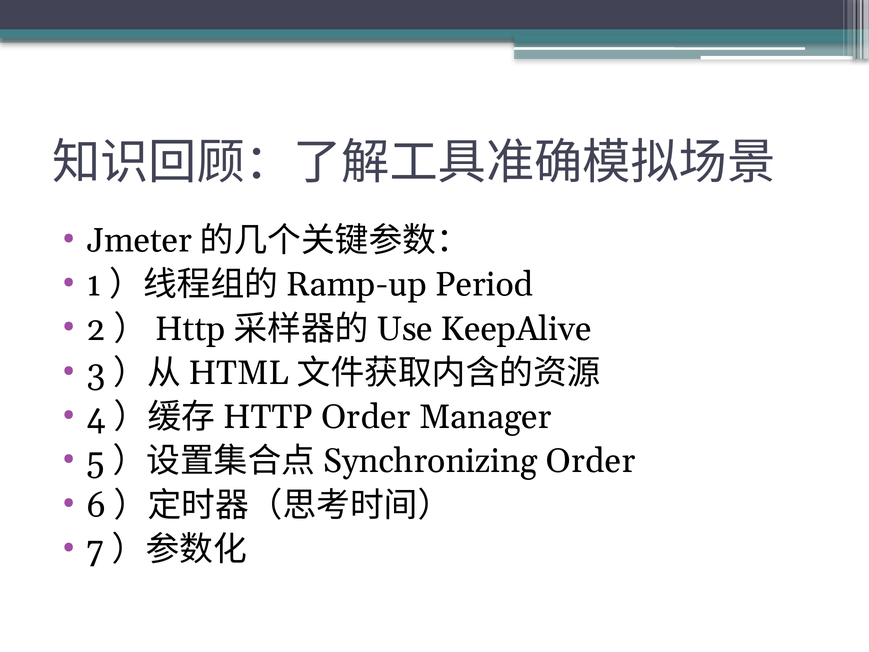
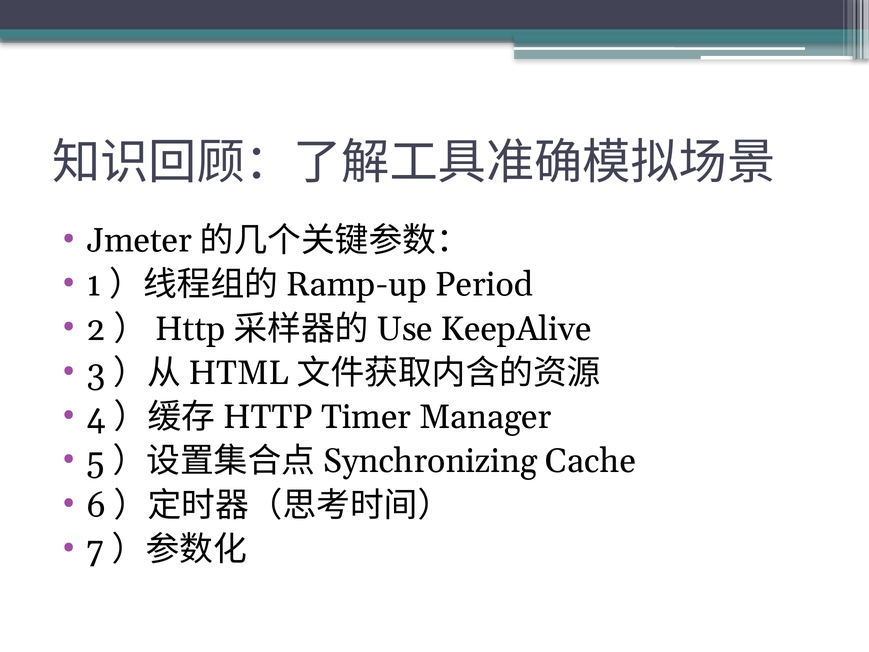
Order at (366, 417): Order -> Timer
Order at (590, 461): Order -> Cache
